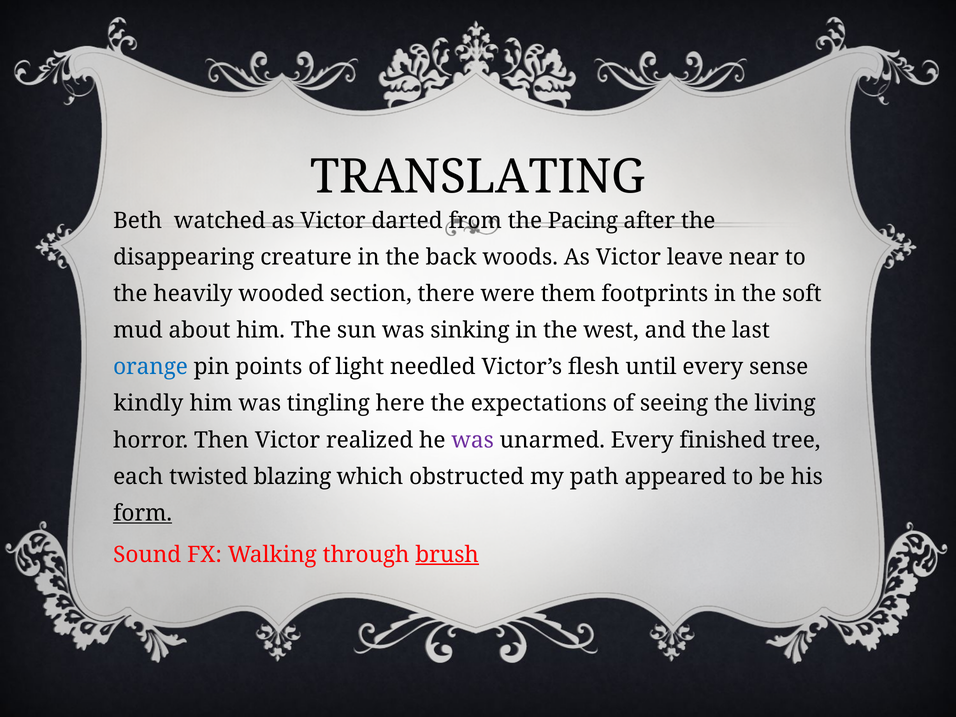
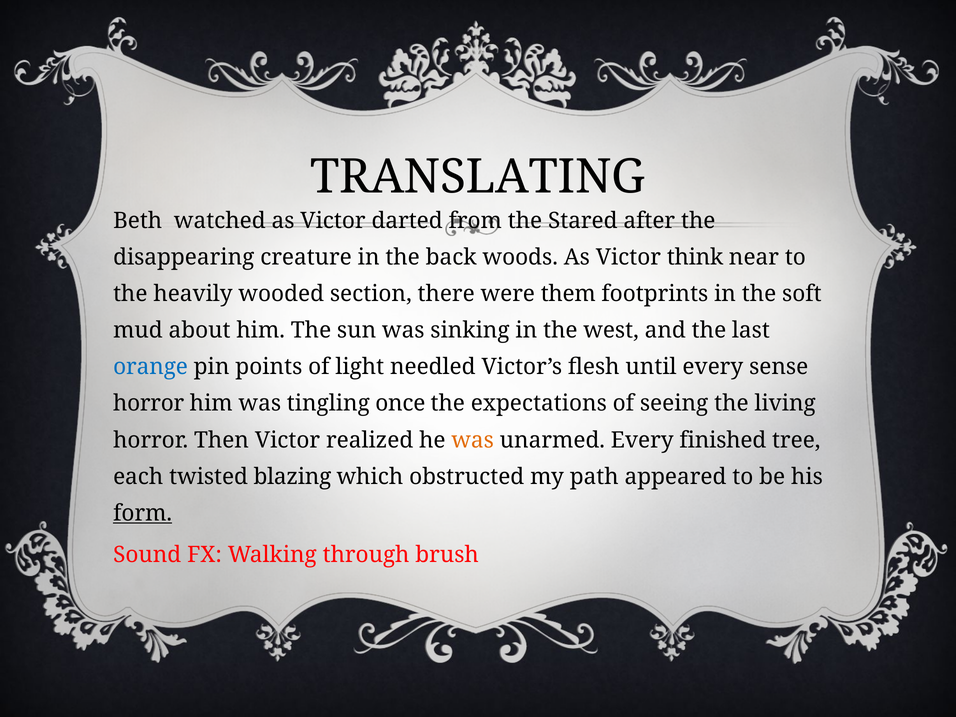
Pacing: Pacing -> Stared
leave: leave -> think
kindly at (148, 404): kindly -> horror
here: here -> once
was at (473, 440) colour: purple -> orange
brush underline: present -> none
